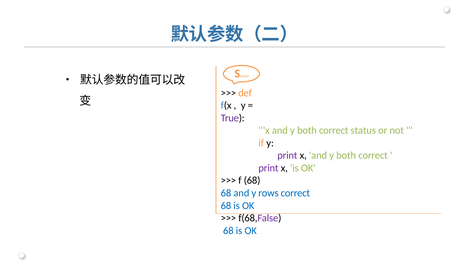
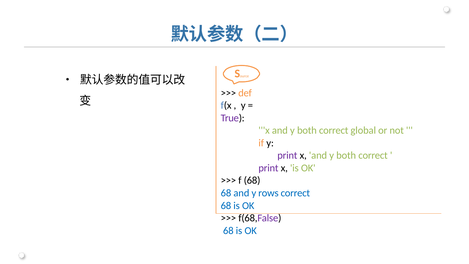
status: status -> global
